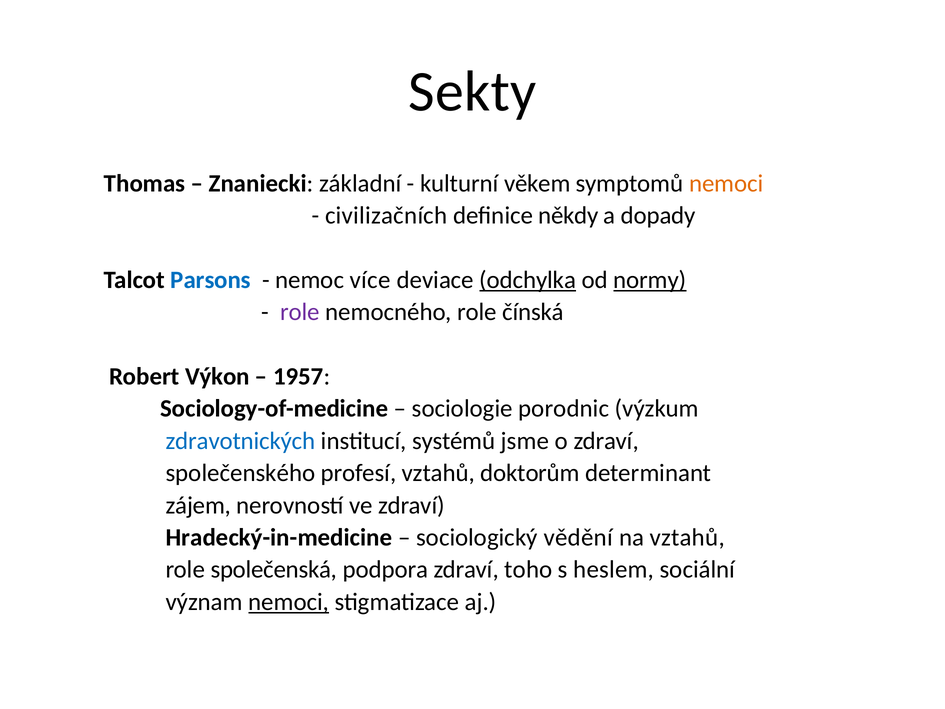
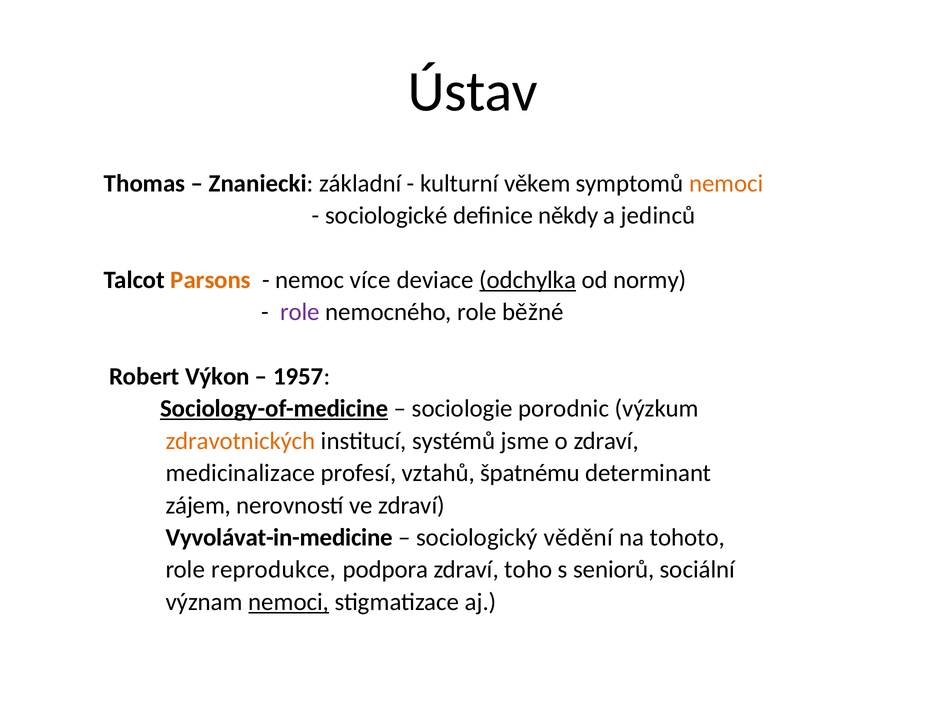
Sekty: Sekty -> Ústav
civilizačních: civilizačních -> sociologické
dopady: dopady -> jedinců
Parsons colour: blue -> orange
normy underline: present -> none
čínská: čínská -> běžné
Sociology-of-medicine underline: none -> present
zdravotnických colour: blue -> orange
společenského: společenského -> medicinalizace
doktorům: doktorům -> špatnému
Hradecký-in-medicine: Hradecký-in-medicine -> Vyvolávat-in-medicine
na vztahů: vztahů -> tohoto
společenská: společenská -> reprodukce
heslem: heslem -> seniorů
